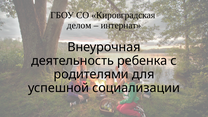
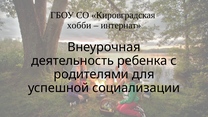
делом: делом -> хобби
